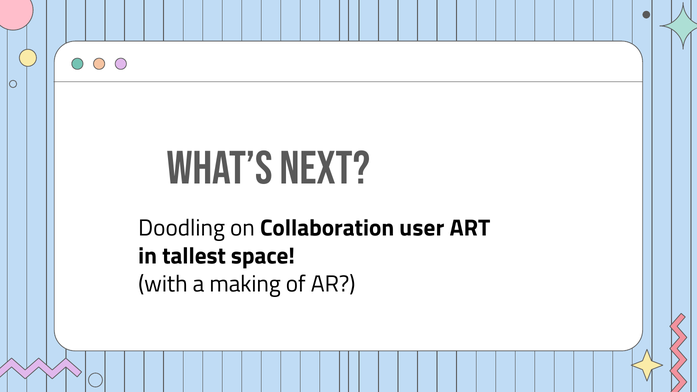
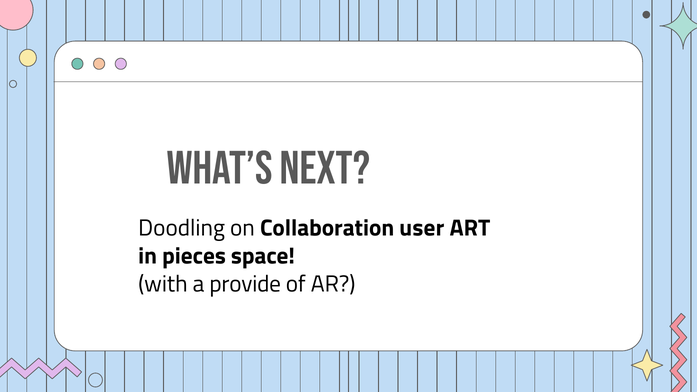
tallest: tallest -> pieces
making: making -> provide
